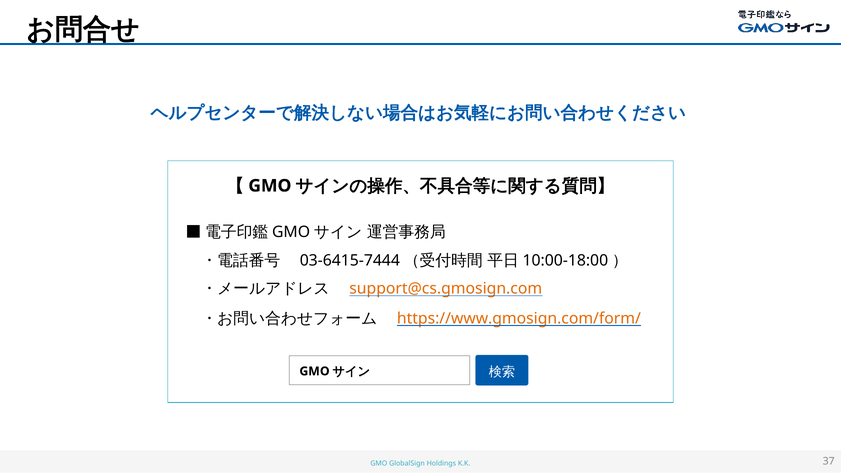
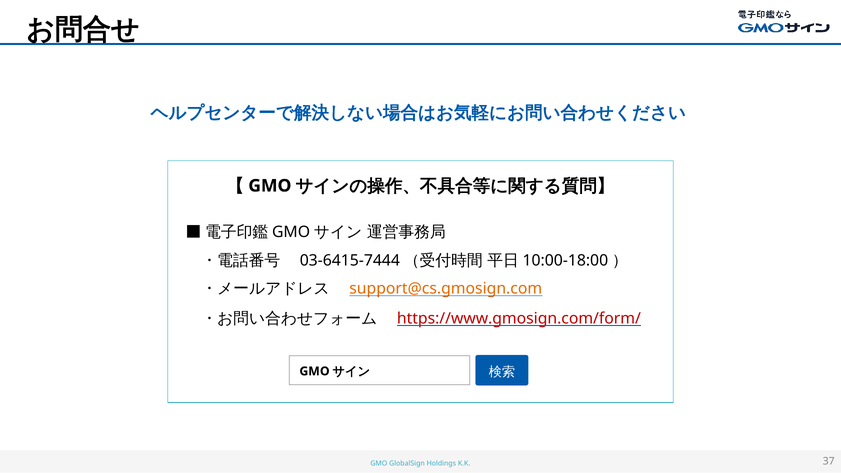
https://www.gmosign.com/form/ colour: orange -> red
